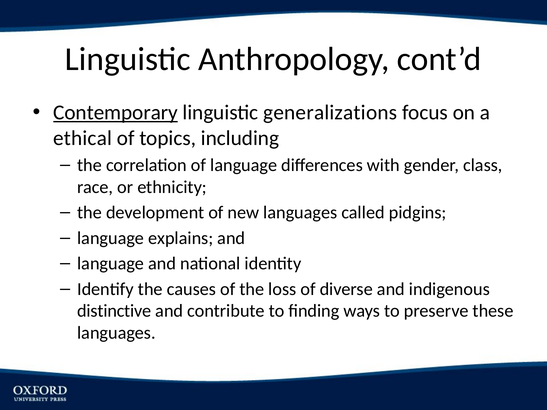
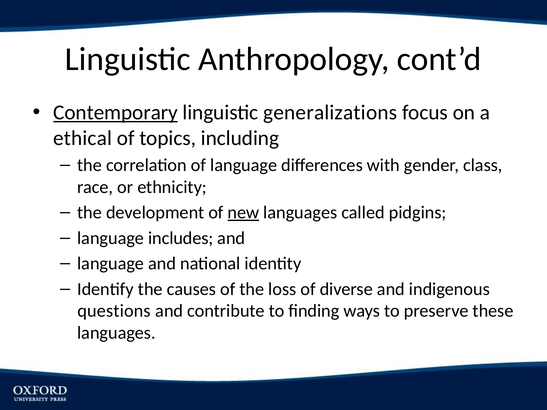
new underline: none -> present
explains: explains -> includes
distinctive: distinctive -> questions
